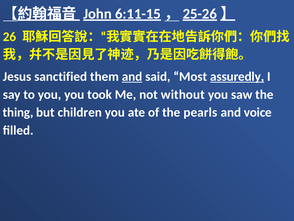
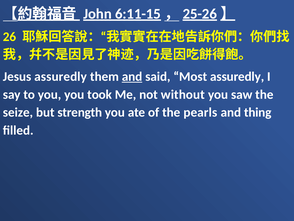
Jesus sanctified: sanctified -> assuredly
assuredly at (237, 76) underline: present -> none
thing: thing -> seize
children: children -> strength
voice: voice -> thing
